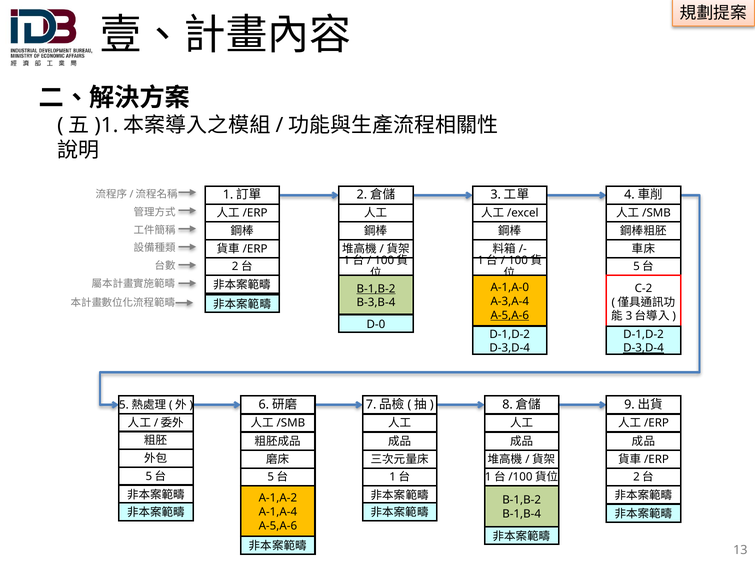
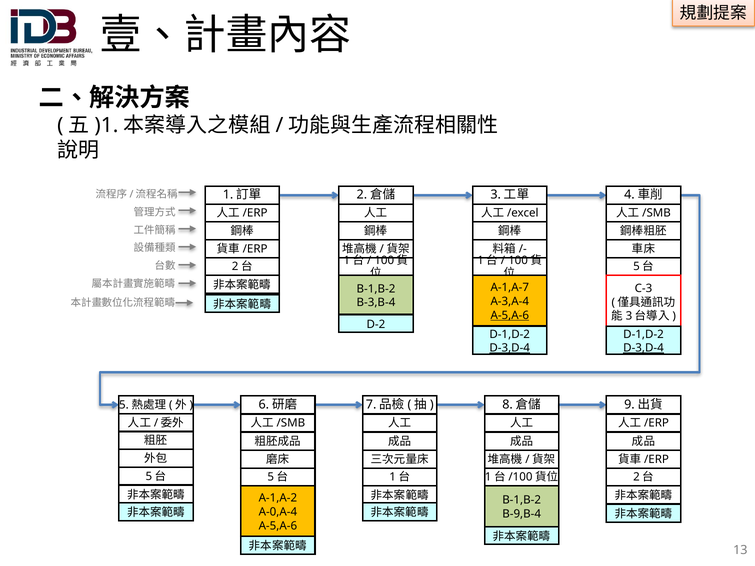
A-1,A-0: A-1,A-0 -> A-1,A-7
C-2: C-2 -> C-3
B-1,B-2 at (376, 289) underline: present -> none
D-0: D-0 -> D-2
D-3,D-4 at (510, 348) underline: none -> present
A-1,A-4: A-1,A-4 -> A-0,A-4
B-1,B-4: B-1,B-4 -> B-9,B-4
